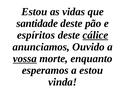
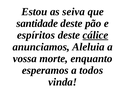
vidas: vidas -> seiva
Ouvido: Ouvido -> Aleluia
vossa underline: present -> none
a estou: estou -> todos
